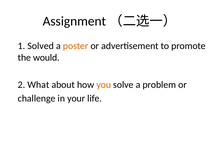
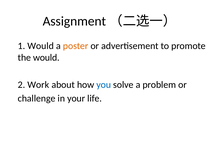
1 Solved: Solved -> Would
What: What -> Work
you colour: orange -> blue
